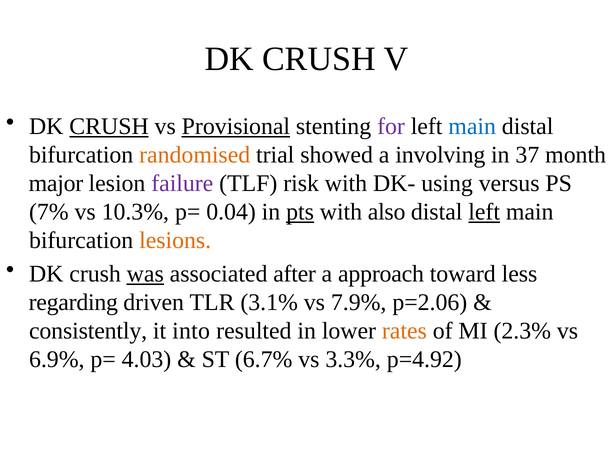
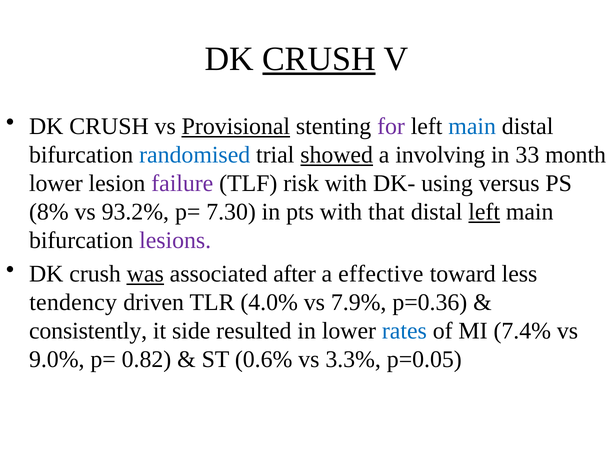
CRUSH at (319, 59) underline: none -> present
CRUSH at (109, 126) underline: present -> none
randomised colour: orange -> blue
showed underline: none -> present
37: 37 -> 33
major at (56, 183): major -> lower
7%: 7% -> 8%
10.3%: 10.3% -> 93.2%
0.04: 0.04 -> 7.30
pts underline: present -> none
also: also -> that
lesions colour: orange -> purple
approach: approach -> effective
regarding: regarding -> tendency
3.1%: 3.1% -> 4.0%
p=2.06: p=2.06 -> p=0.36
into: into -> side
rates colour: orange -> blue
2.3%: 2.3% -> 7.4%
6.9%: 6.9% -> 9.0%
4.03: 4.03 -> 0.82
6.7%: 6.7% -> 0.6%
p=4.92: p=4.92 -> p=0.05
